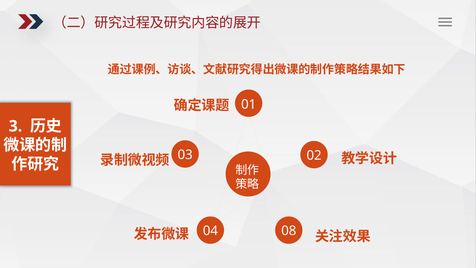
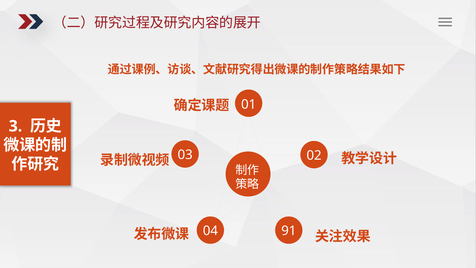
08: 08 -> 91
